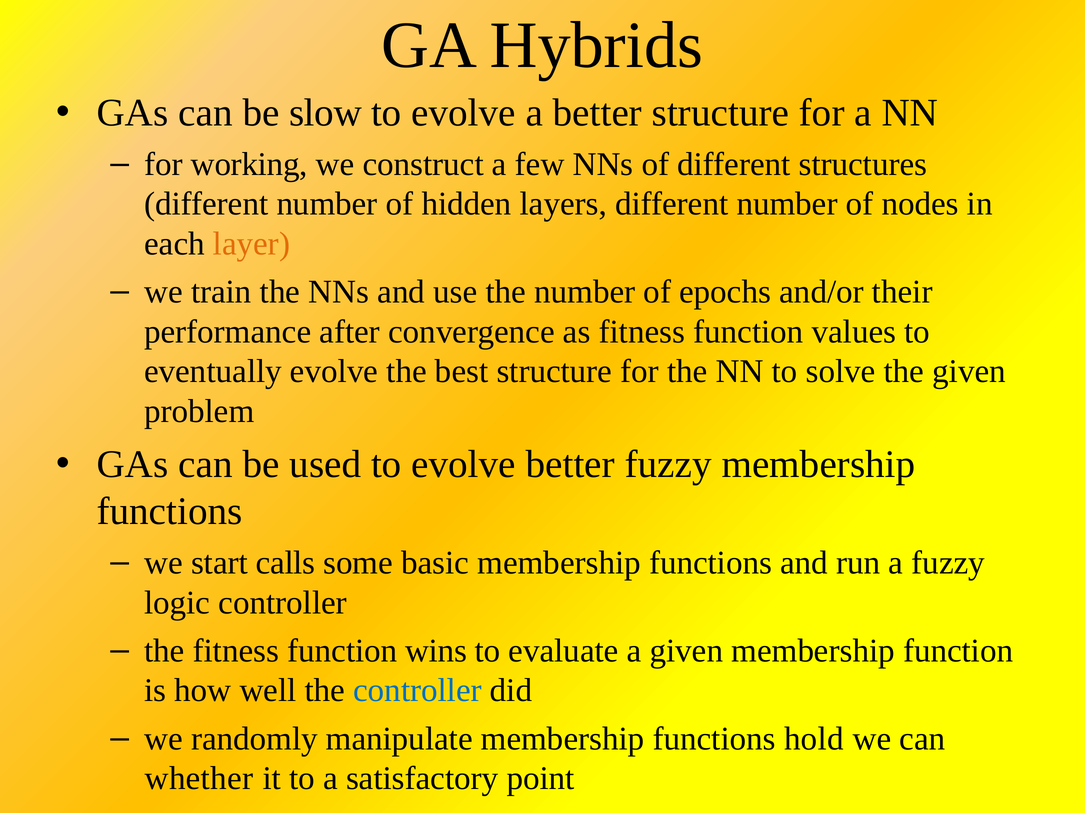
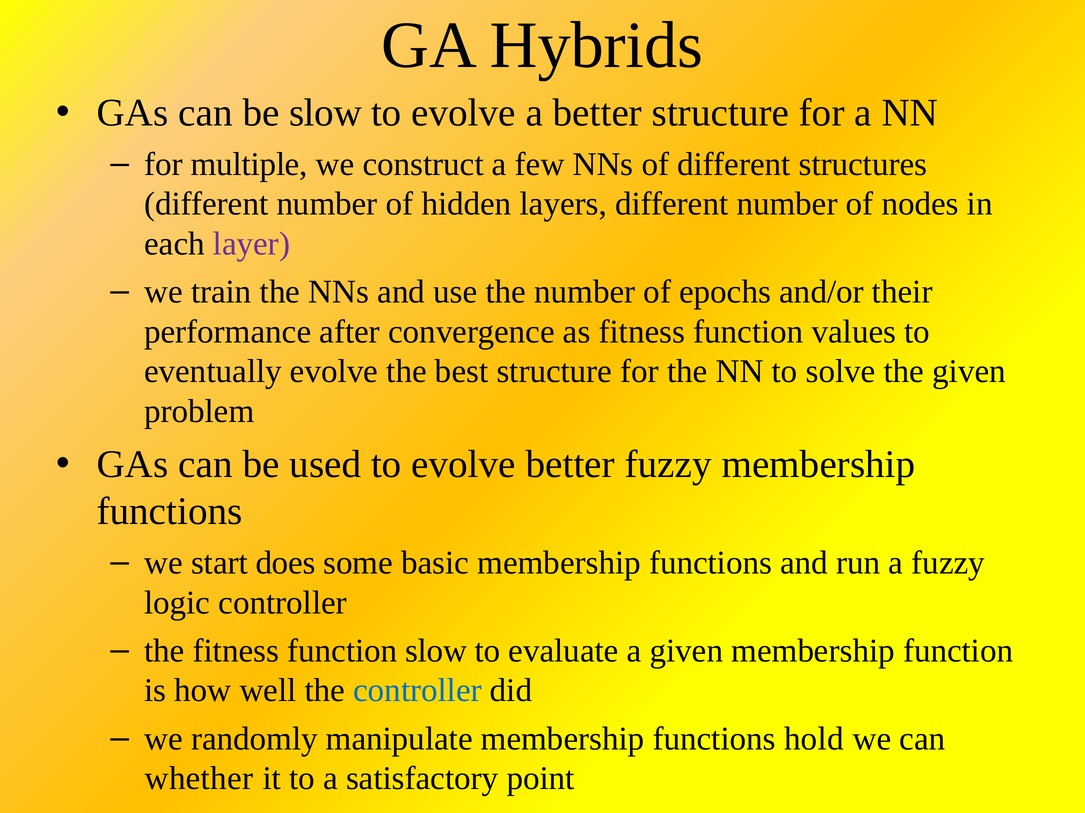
working: working -> multiple
layer colour: orange -> purple
calls: calls -> does
function wins: wins -> slow
